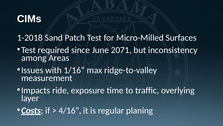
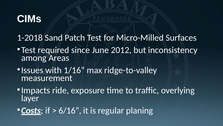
2071: 2071 -> 2012
4/16: 4/16 -> 6/16
